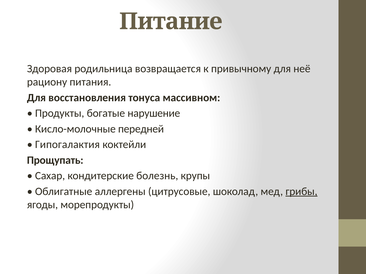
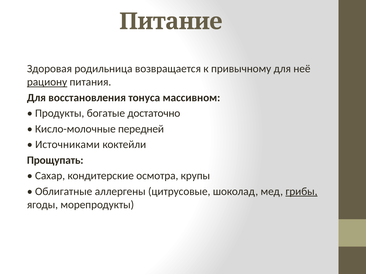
рациону underline: none -> present
нарушение: нарушение -> достаточно
Гипогалактия: Гипогалактия -> Источниками
болезнь: болезнь -> осмотра
